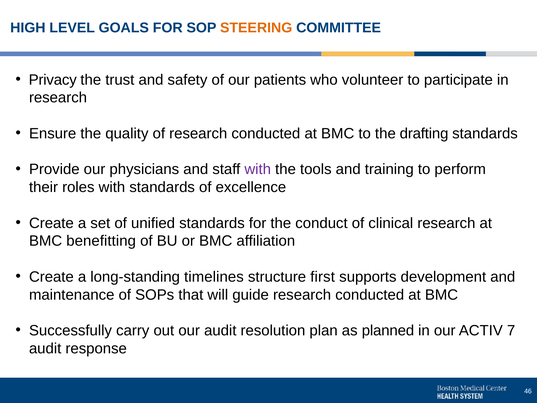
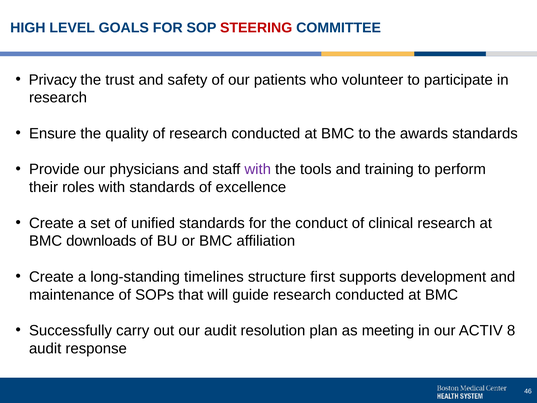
STEERING colour: orange -> red
drafting: drafting -> awards
benefitting: benefitting -> downloads
planned: planned -> meeting
7: 7 -> 8
